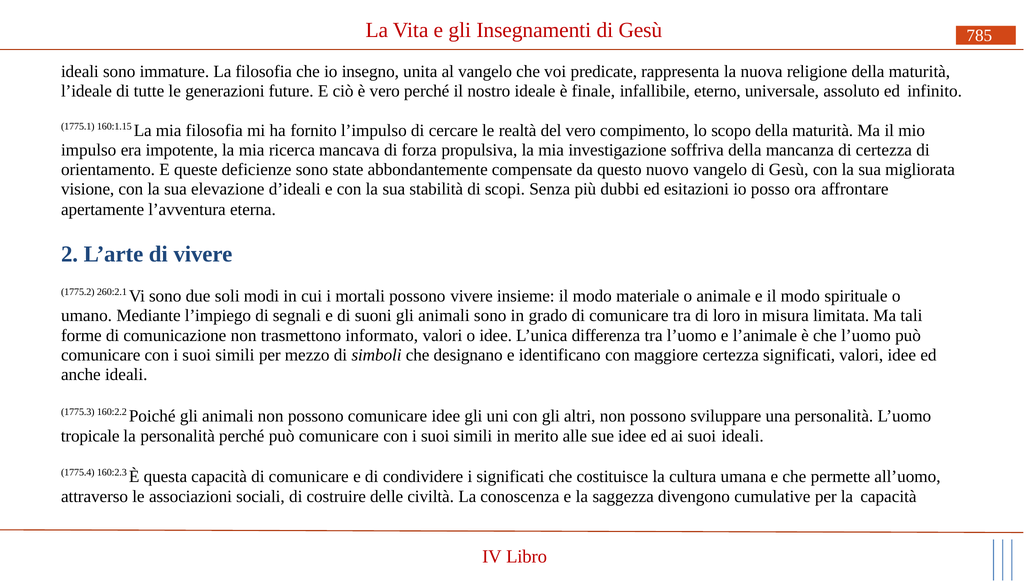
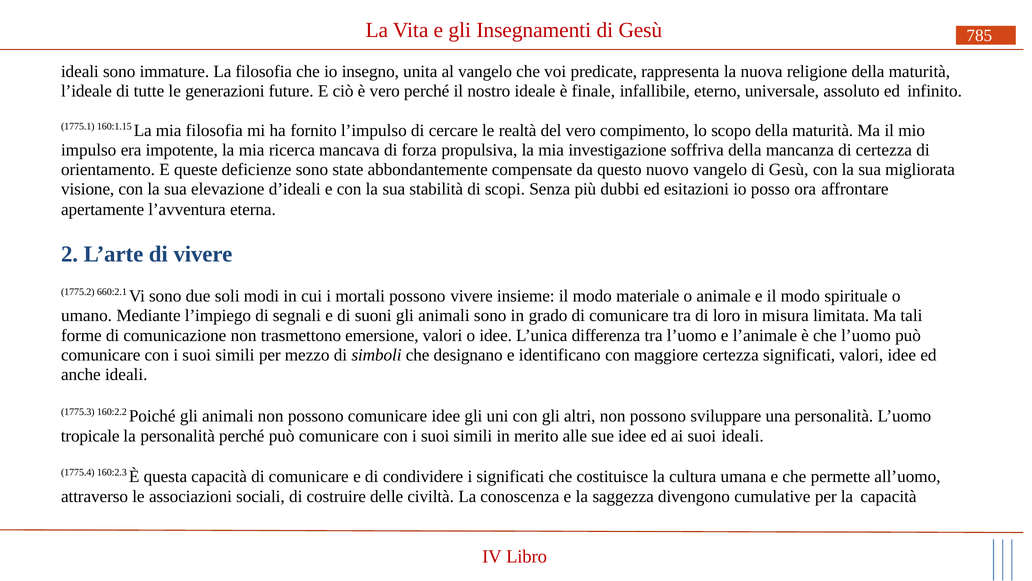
260:2.1: 260:2.1 -> 660:2.1
informato: informato -> emersione
